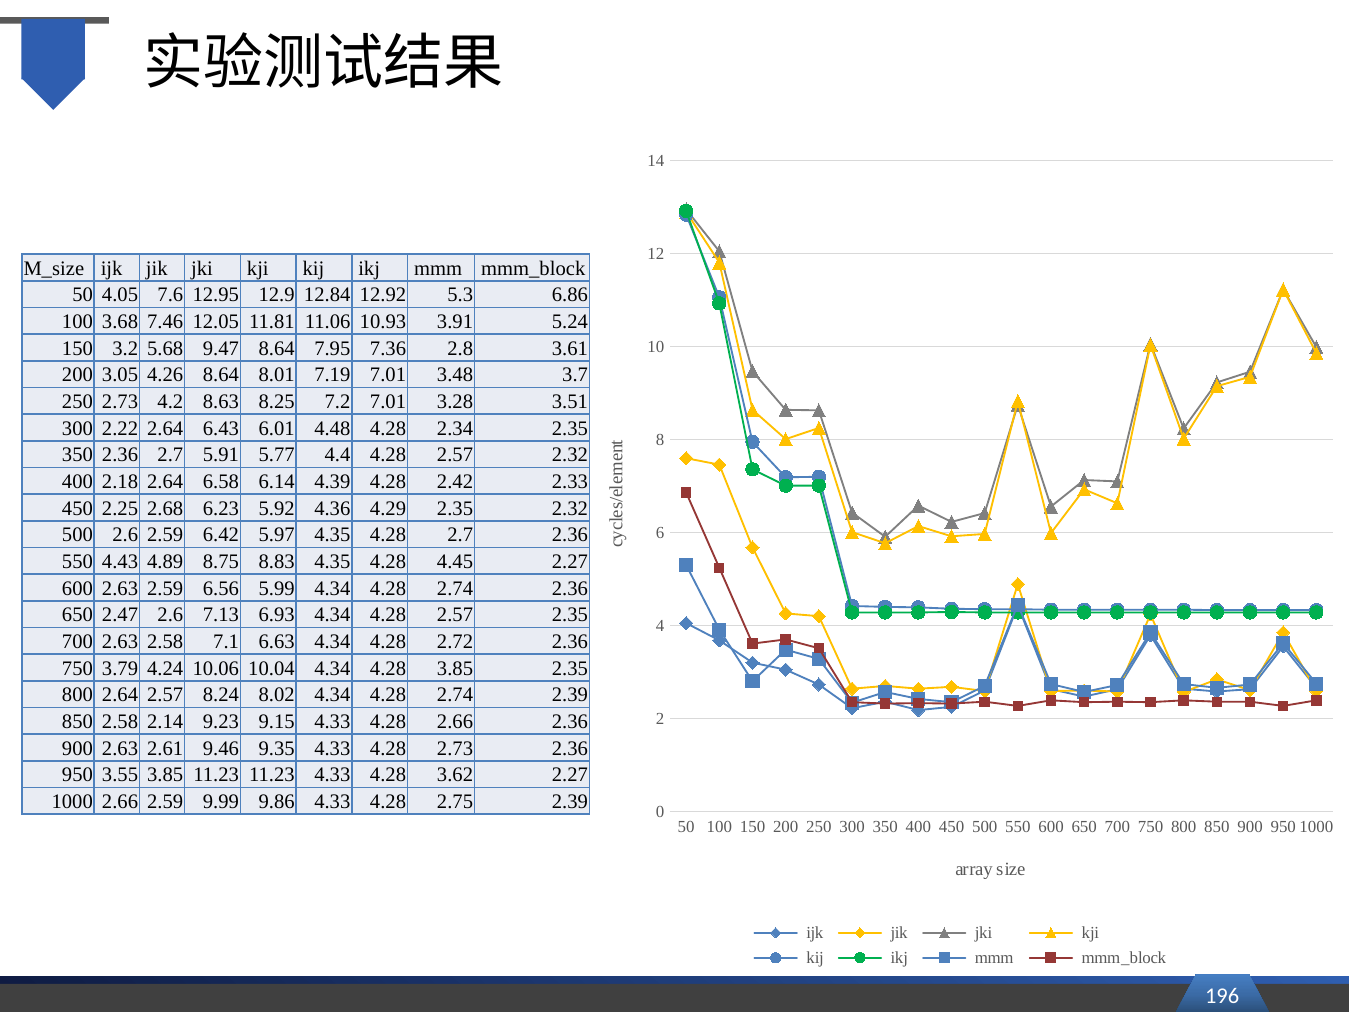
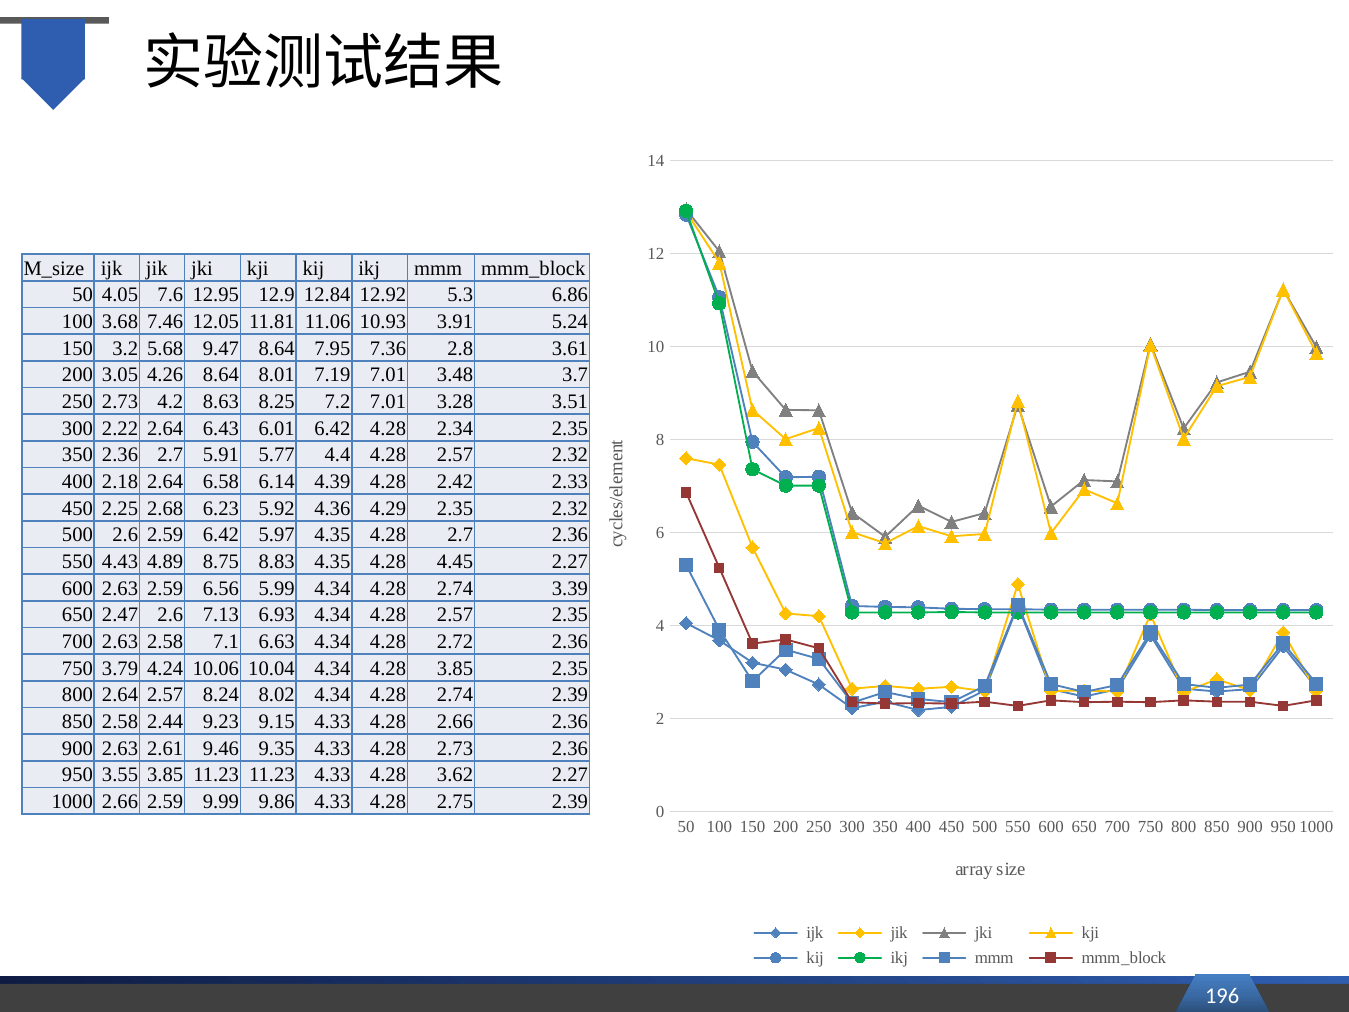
6.01 4.48: 4.48 -> 6.42
2.74 2.36: 2.36 -> 3.39
2.14: 2.14 -> 2.44
